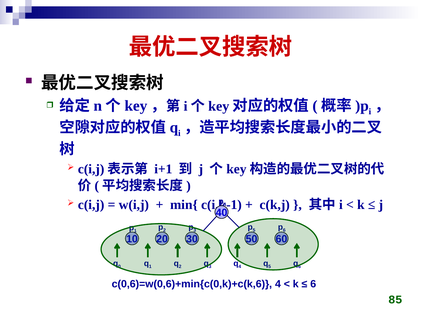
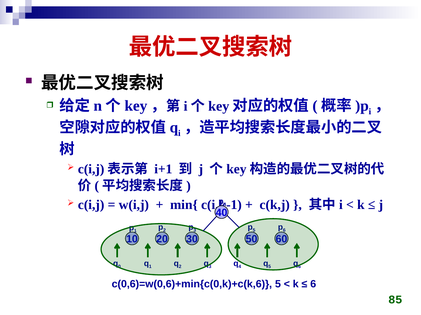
c(0,6)=w(0,6)+min{c(0,k)+c(k,6 4: 4 -> 5
